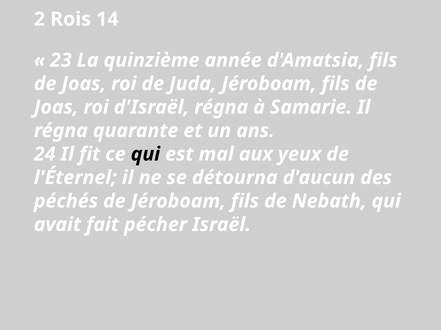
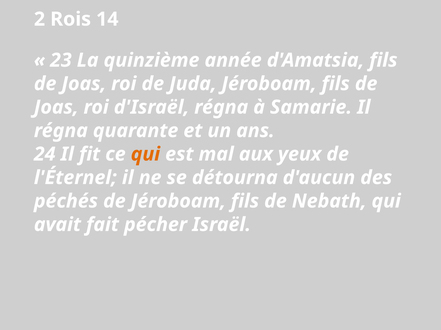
qui at (145, 154) colour: black -> orange
